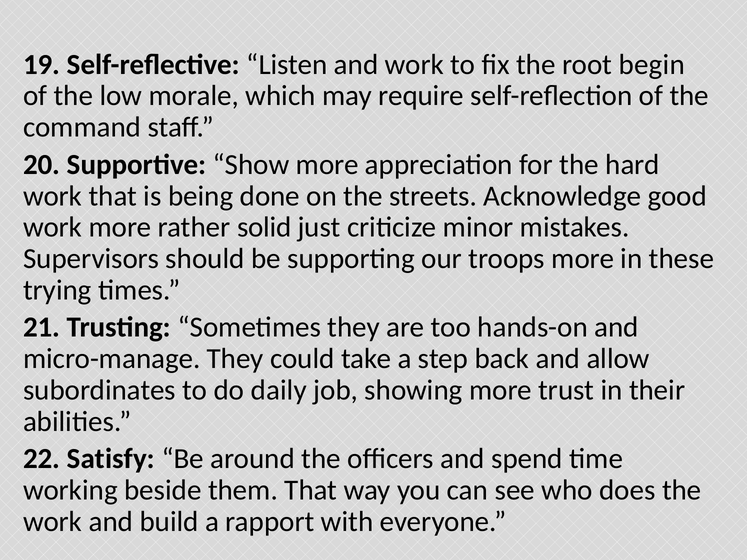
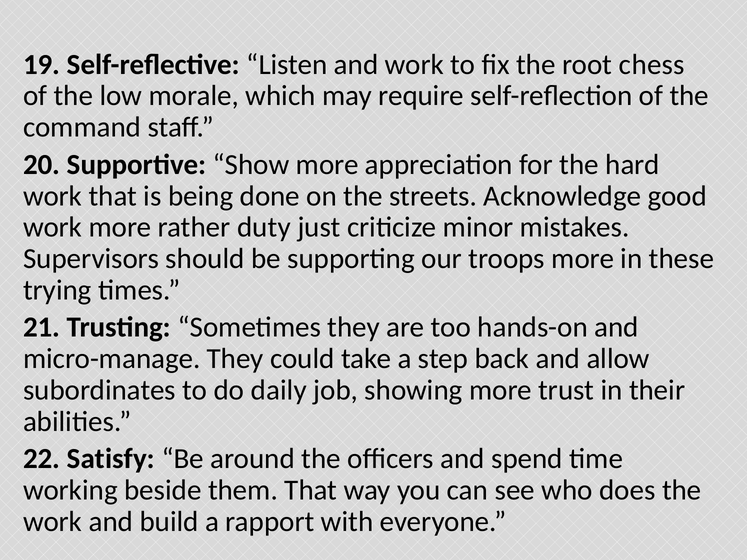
begin: begin -> chess
solid: solid -> duty
